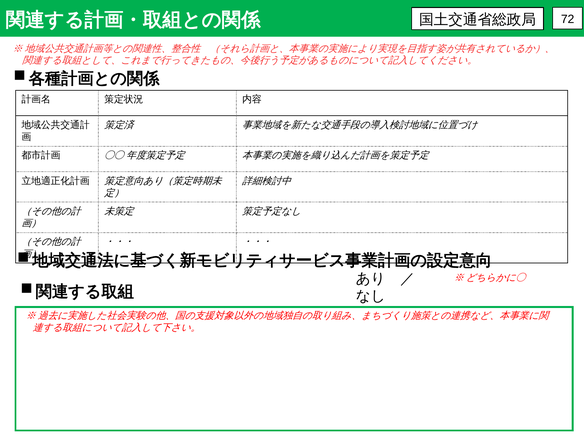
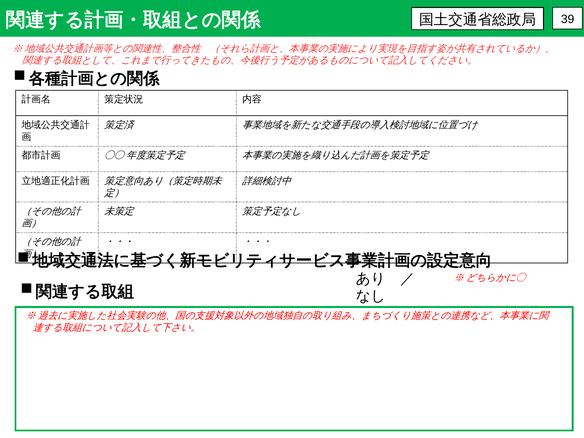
72: 72 -> 39
